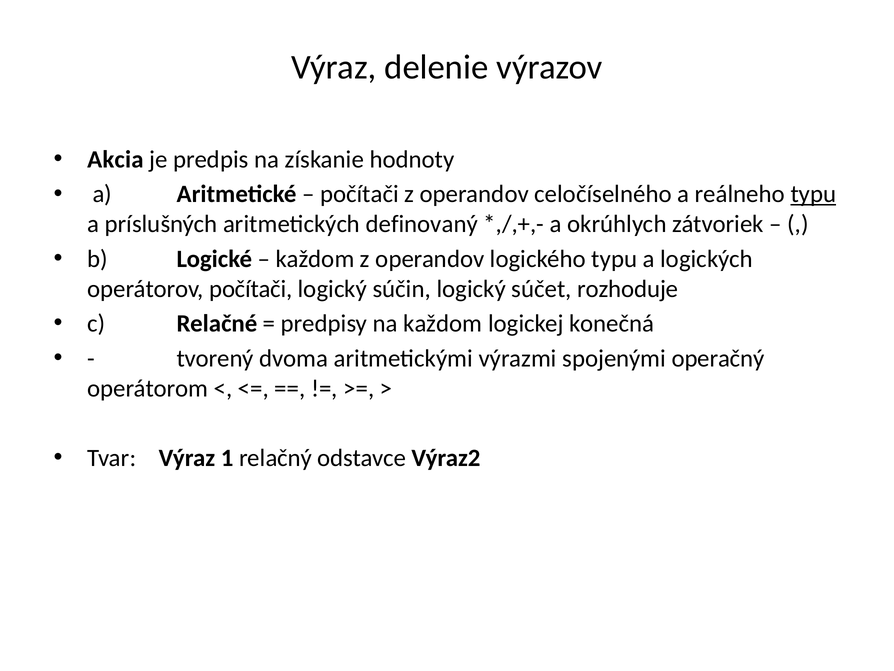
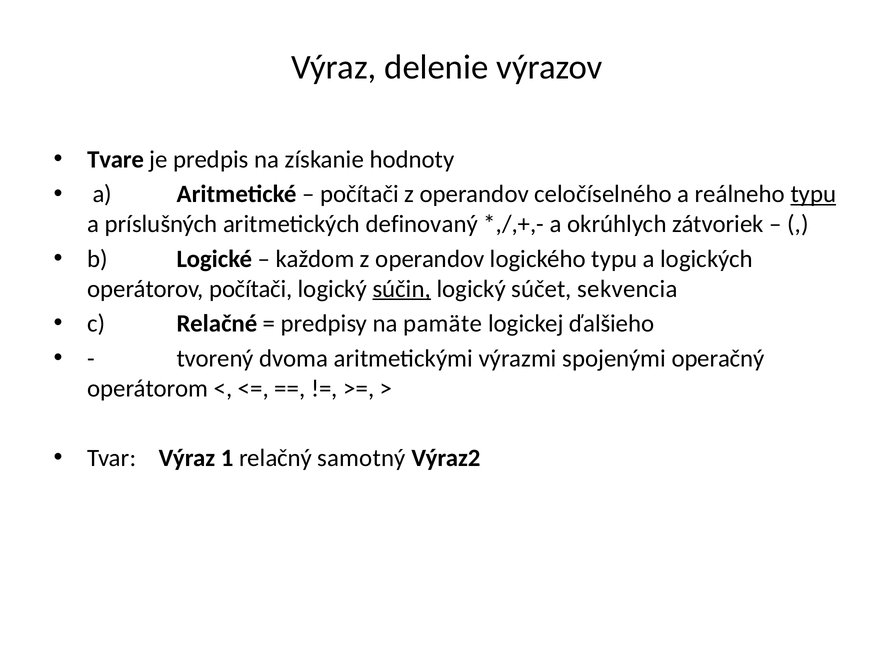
Akcia: Akcia -> Tvare
súčin underline: none -> present
rozhoduje: rozhoduje -> sekvencia
na každom: každom -> pamäte
konečná: konečná -> ďalšieho
odstavce: odstavce -> samotný
